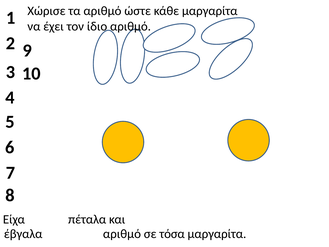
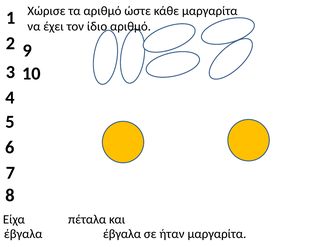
έβγαλα αριθμό: αριθμό -> έβγαλα
τόσα: τόσα -> ήταν
